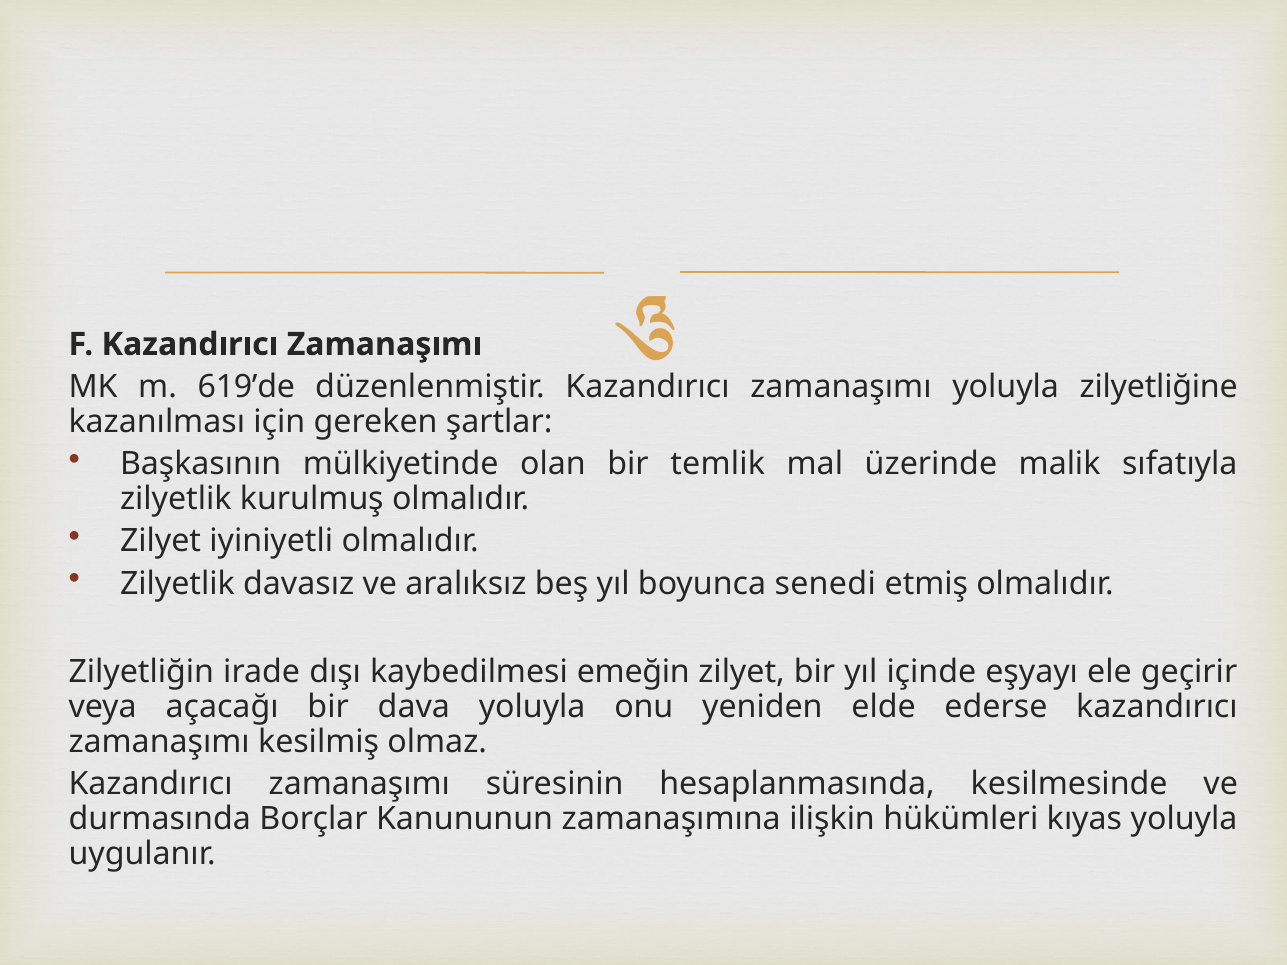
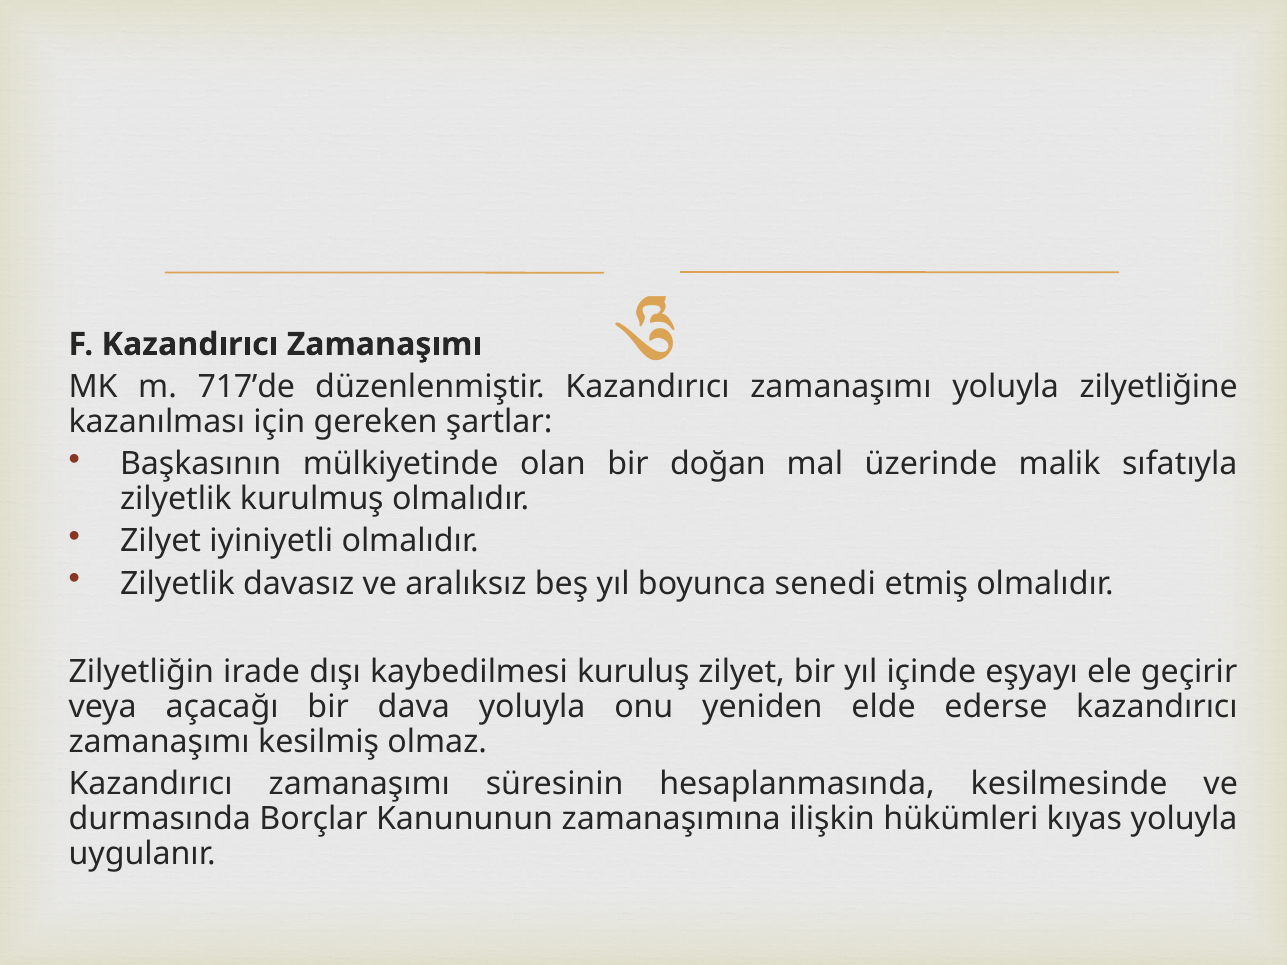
619’de: 619’de -> 717’de
temlik: temlik -> doğan
emeğin: emeğin -> kuruluş
